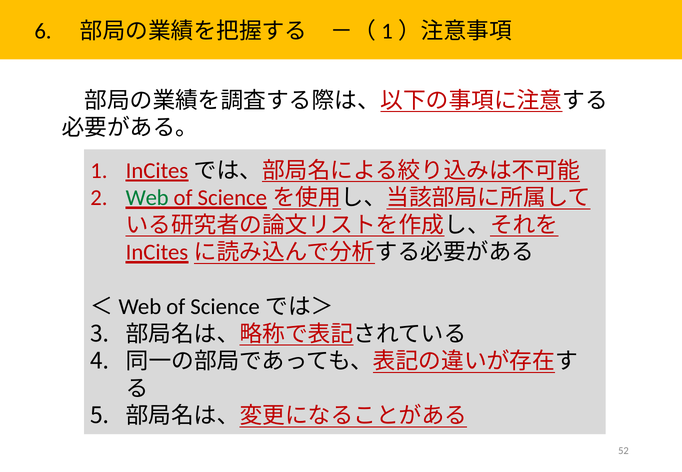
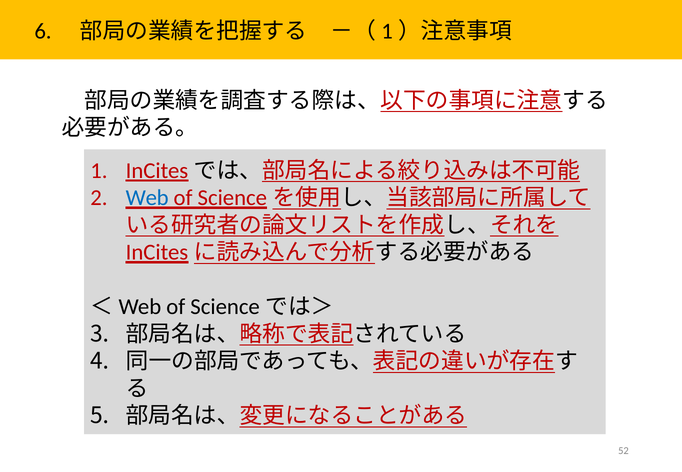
Web colour: green -> blue
